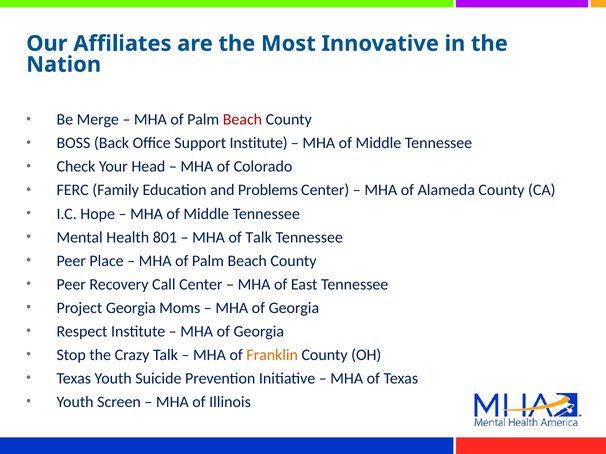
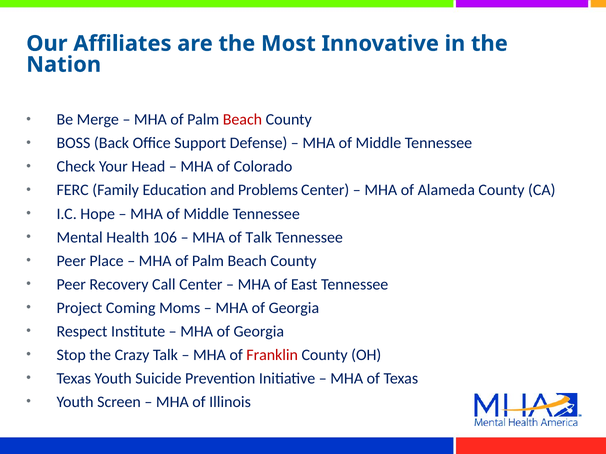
Support Institute: Institute -> Defense
801: 801 -> 106
Project Georgia: Georgia -> Coming
Franklin colour: orange -> red
